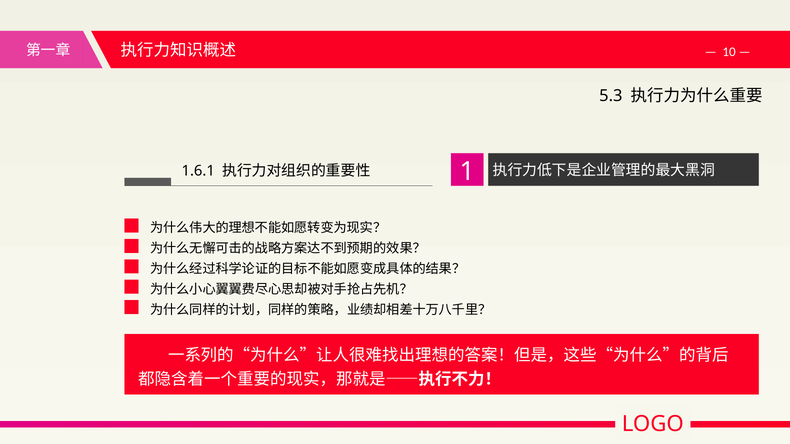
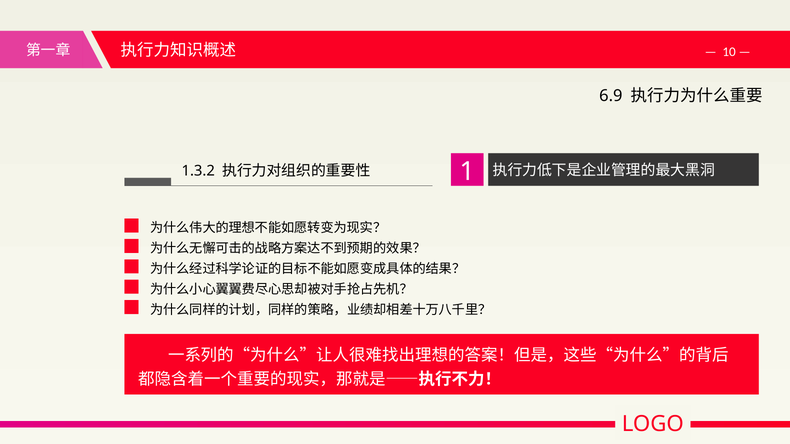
5.3: 5.3 -> 6.9
1.6.1: 1.6.1 -> 1.3.2
